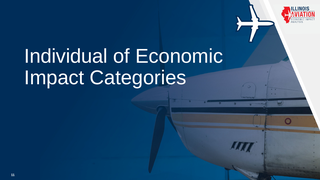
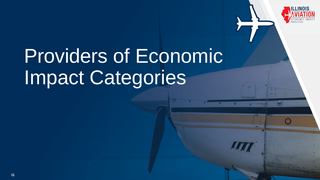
Individual: Individual -> Providers
